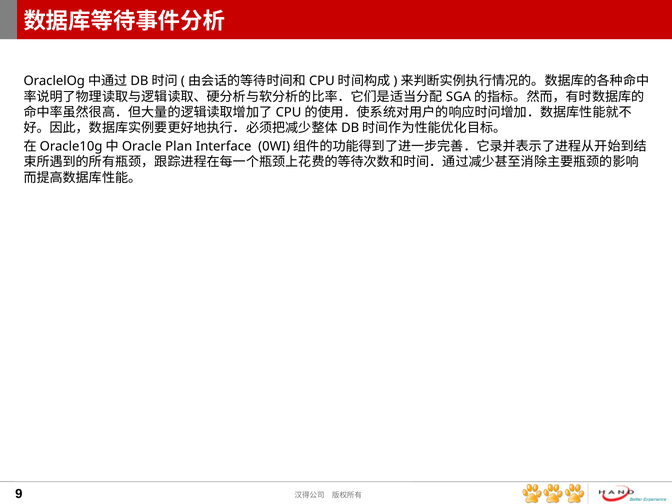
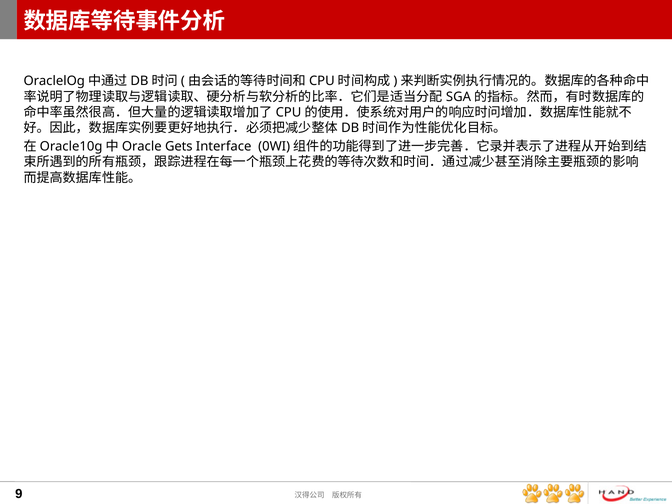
Plan: Plan -> Gets
